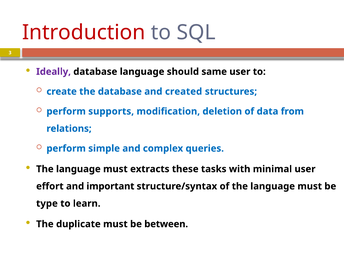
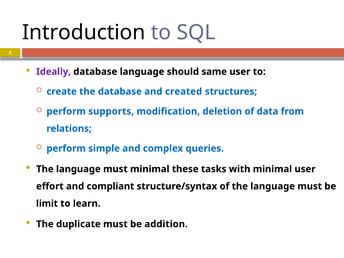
Introduction colour: red -> black
must extracts: extracts -> minimal
important: important -> compliant
type: type -> limit
between: between -> addition
